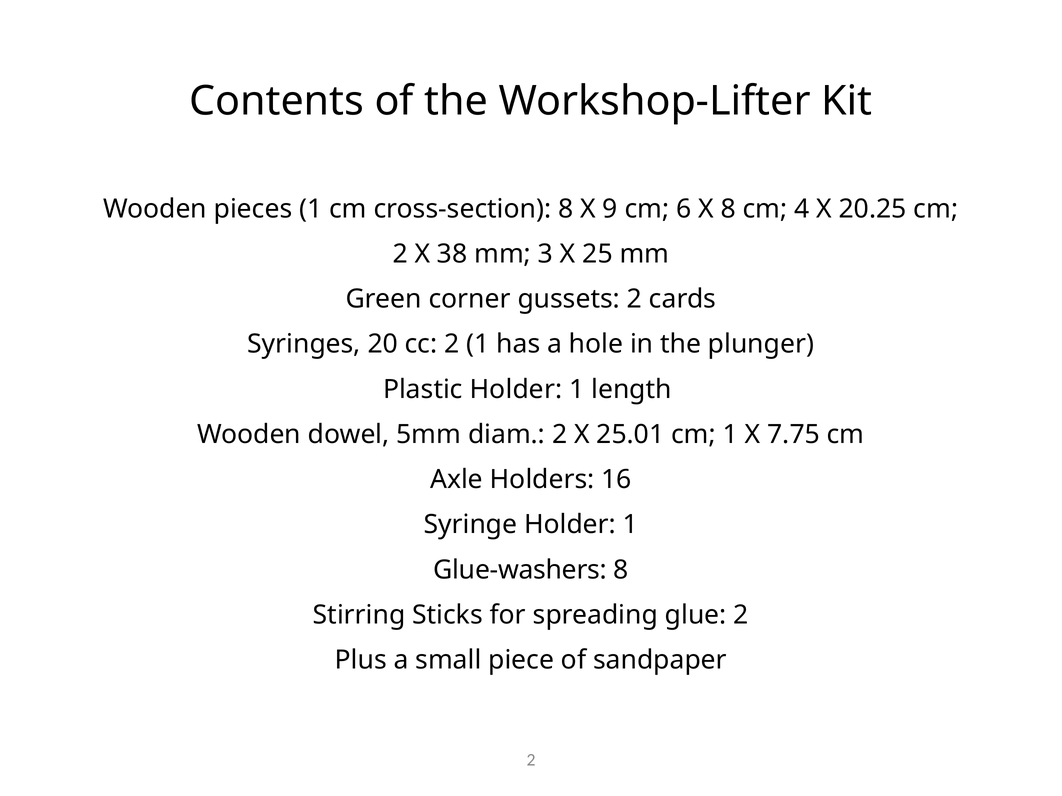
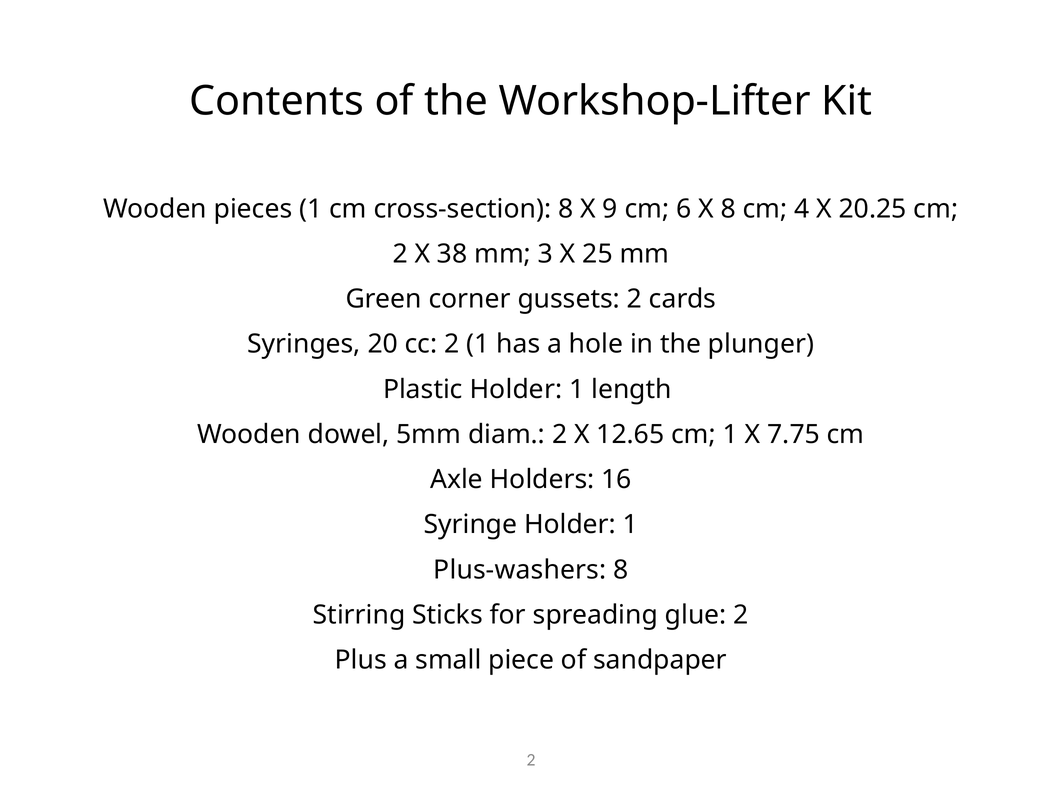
25.01: 25.01 -> 12.65
Glue-washers: Glue-washers -> Plus-washers
